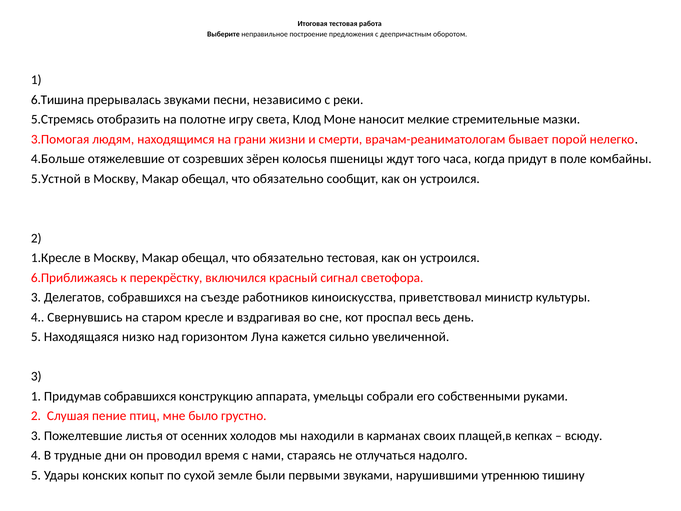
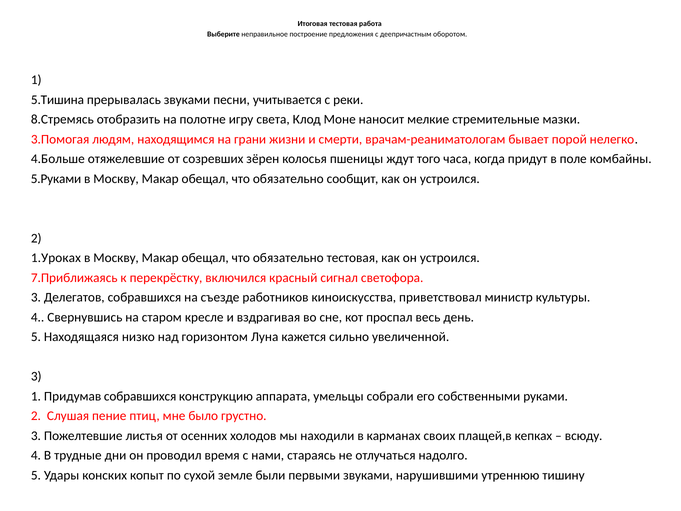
6.Тишина: 6.Тишина -> 5.Тишина
независимо: независимо -> учитывается
5.Стремясь: 5.Стремясь -> 8.Стремясь
5.Устной: 5.Устной -> 5.Руками
1.Кресле: 1.Кресле -> 1.Уроках
6.Приближаясь: 6.Приближаясь -> 7.Приближаясь
